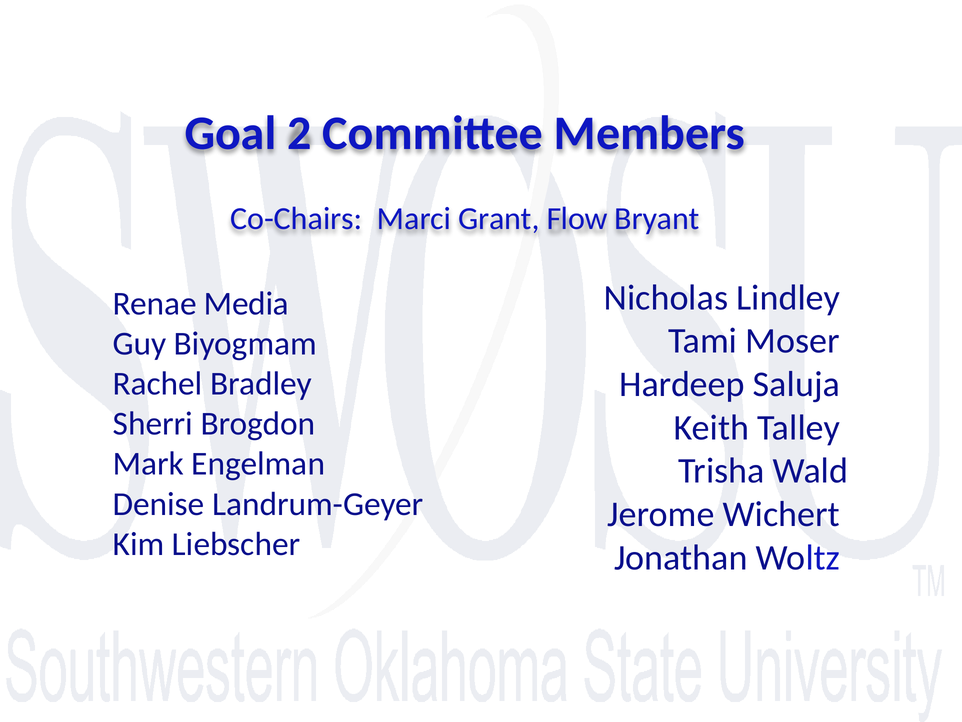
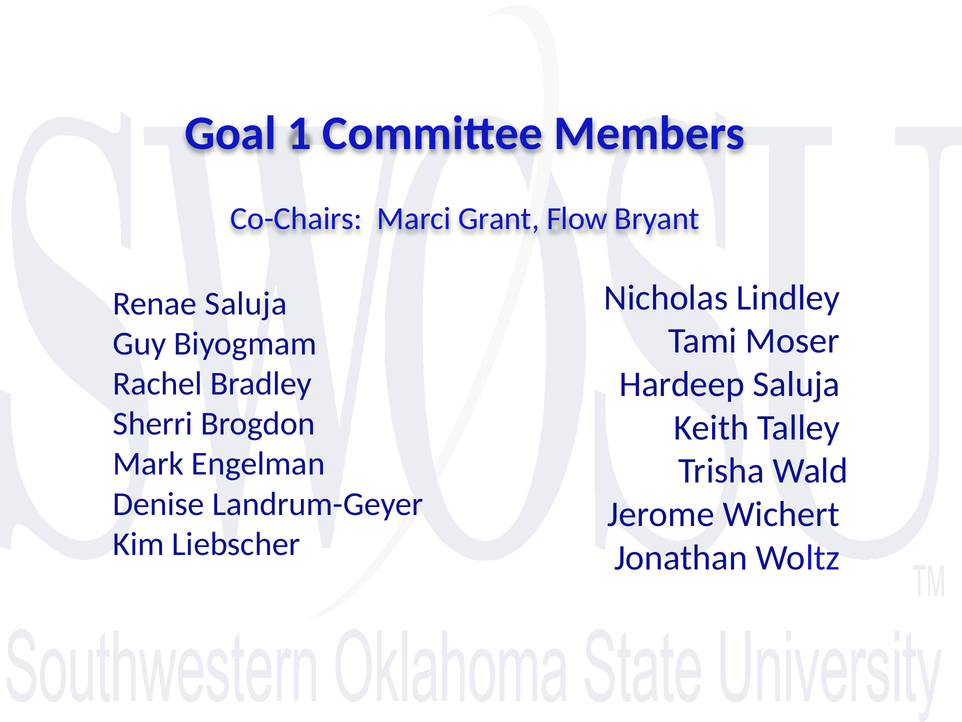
2: 2 -> 1
Renae Media: Media -> Saluja
